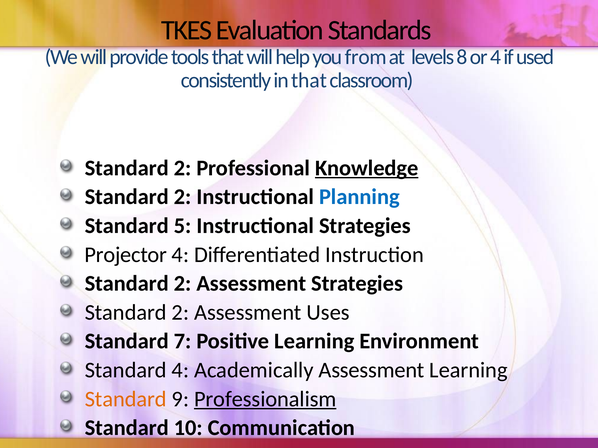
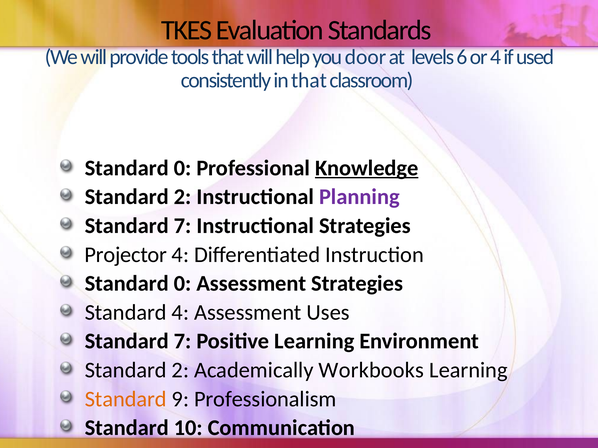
from: from -> door
8: 8 -> 6
2 at (183, 168): 2 -> 0
Planning colour: blue -> purple
5 at (183, 226): 5 -> 7
2 at (183, 284): 2 -> 0
2 at (180, 313): 2 -> 4
4 at (180, 371): 4 -> 2
Academically Assessment: Assessment -> Workbooks
Professionalism underline: present -> none
